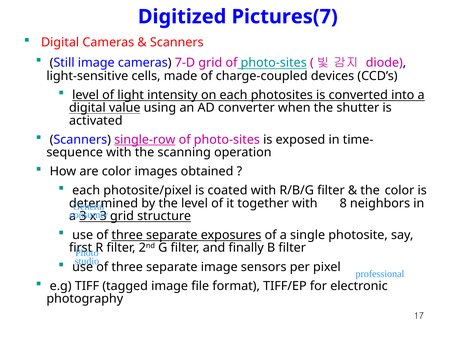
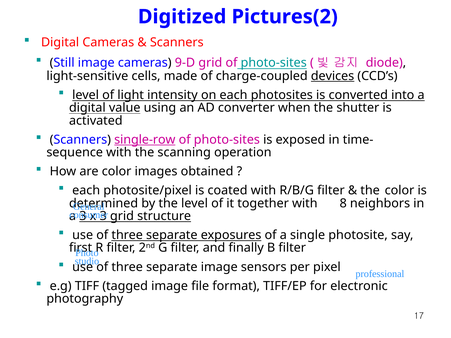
Pictures(7: Pictures(7 -> Pictures(2
7-D: 7-D -> 9-D
devices underline: none -> present
